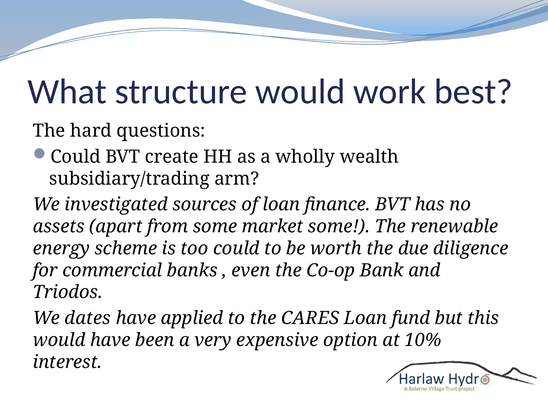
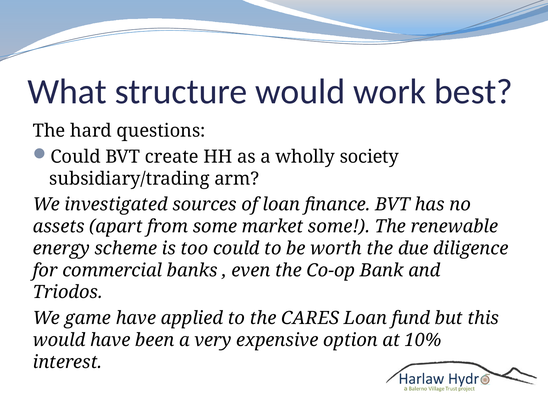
wealth: wealth -> society
dates: dates -> game
